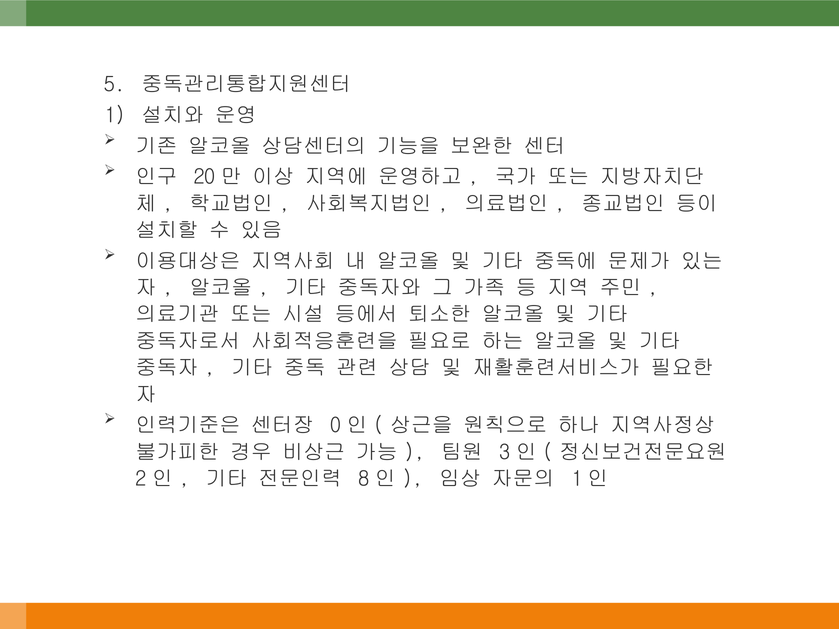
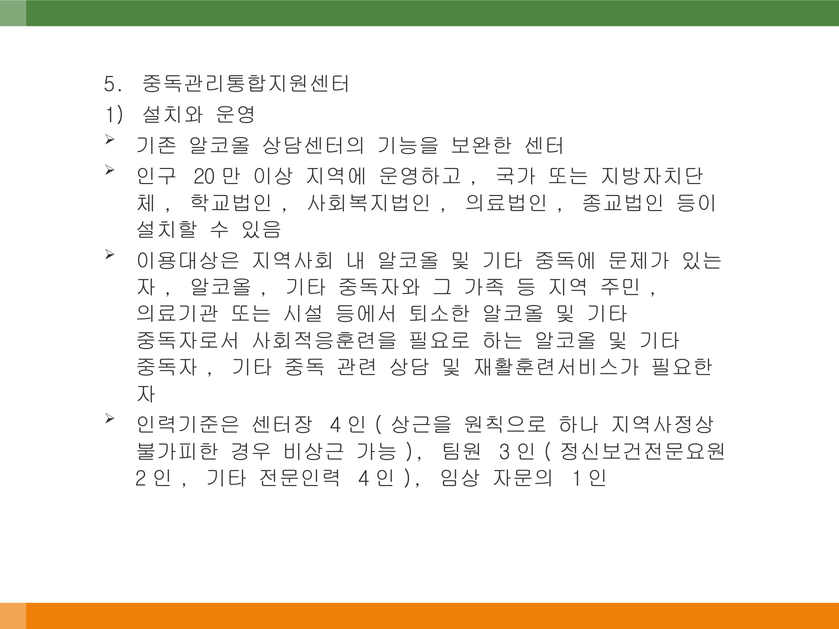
0 at (335, 426): 0 -> 4
8 at (364, 479): 8 -> 4
